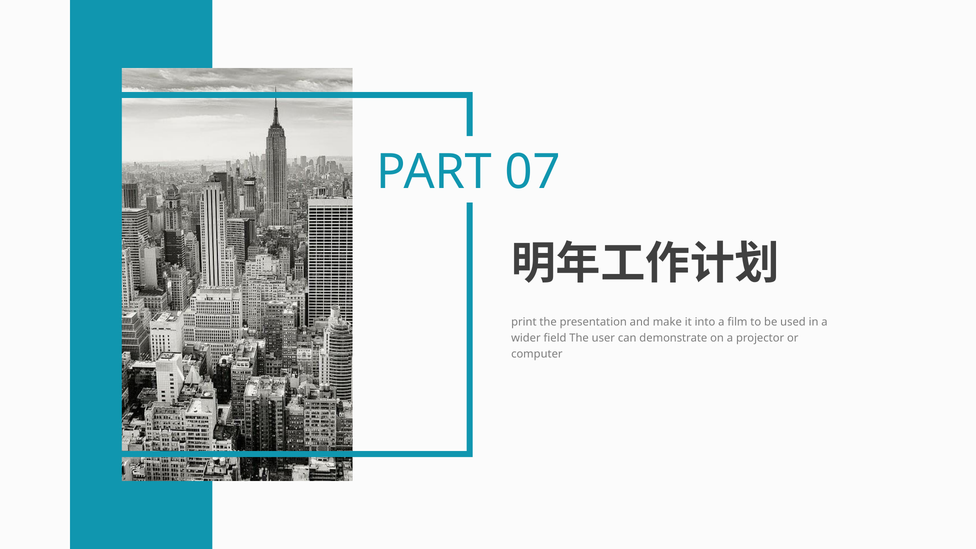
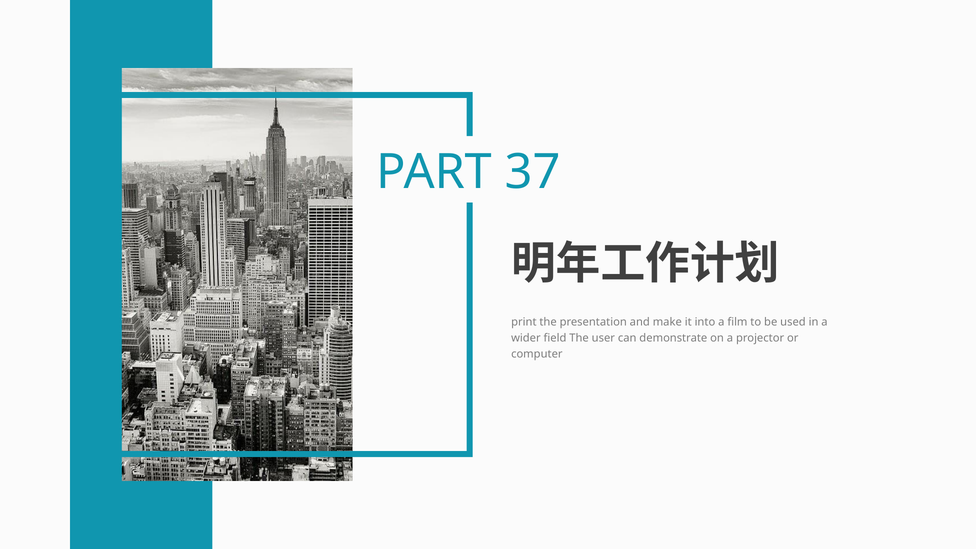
07: 07 -> 37
